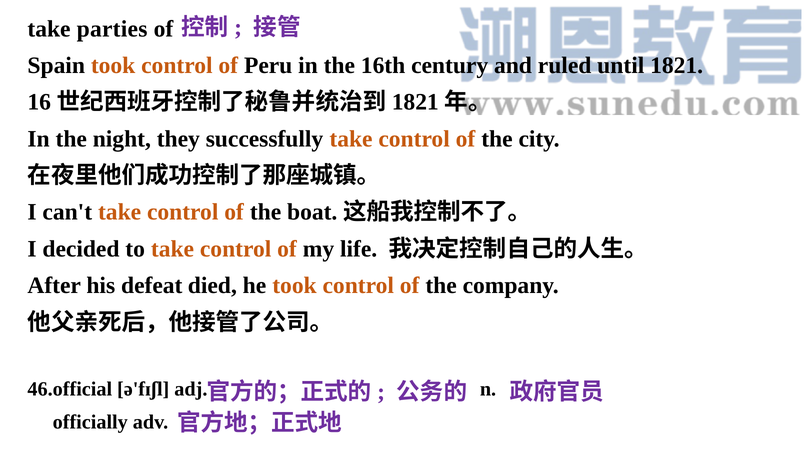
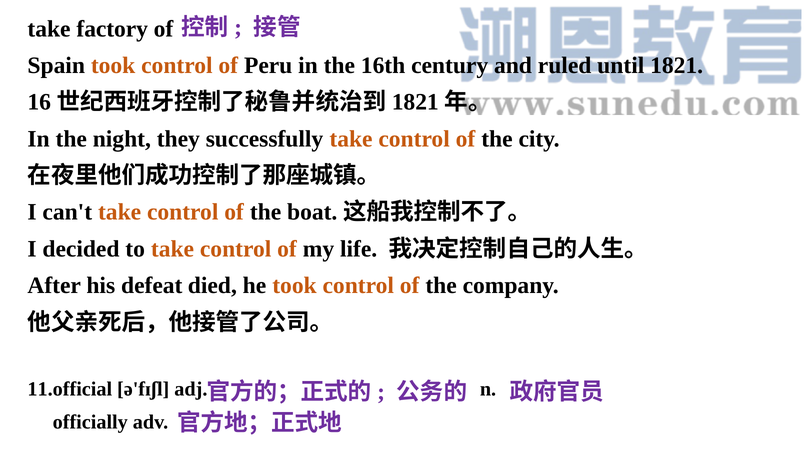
parties: parties -> factory
46.official: 46.official -> 11.official
